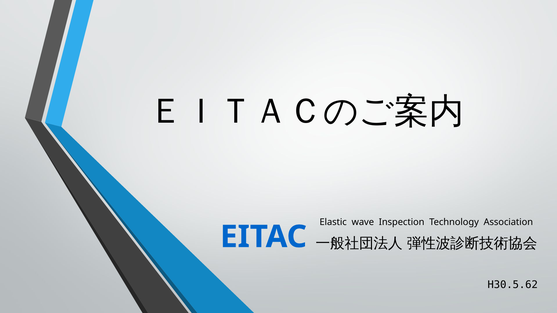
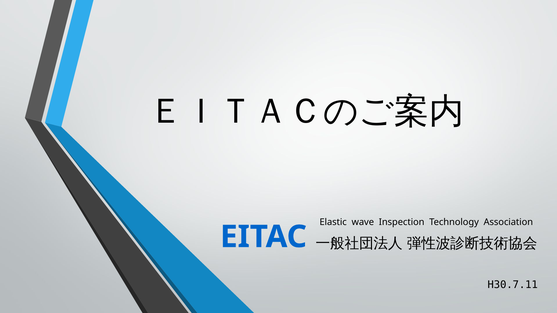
H30.5.62: H30.5.62 -> H30.7.11
